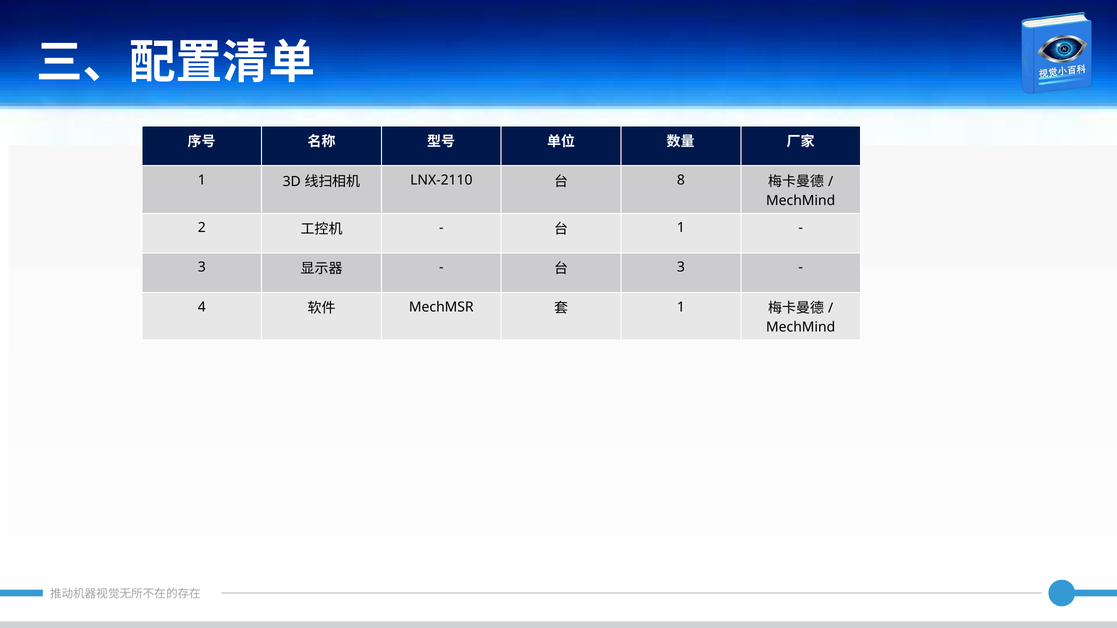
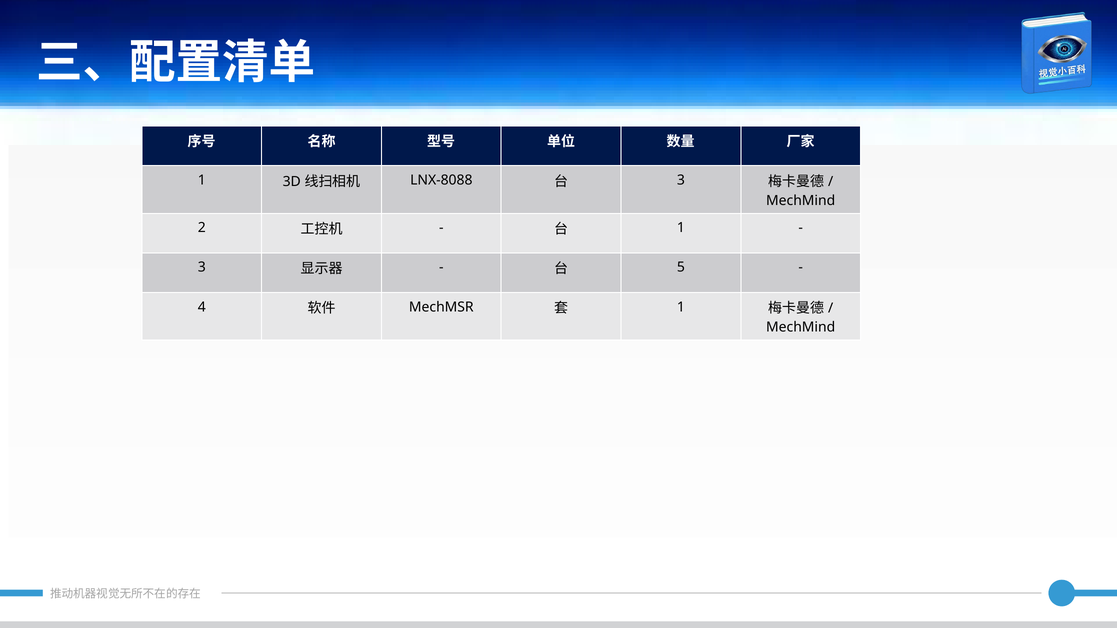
LNX-2110: LNX-2110 -> LNX-8088
8 at (681, 180): 8 -> 3
3 at (681, 267): 3 -> 5
